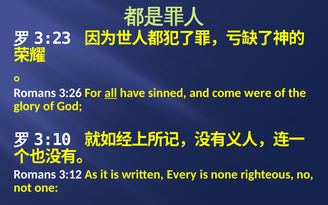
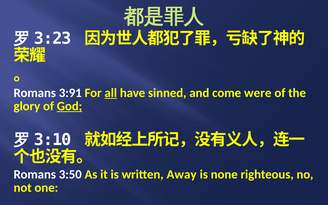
3:26: 3:26 -> 3:91
God underline: none -> present
3:12: 3:12 -> 3:50
Every: Every -> Away
